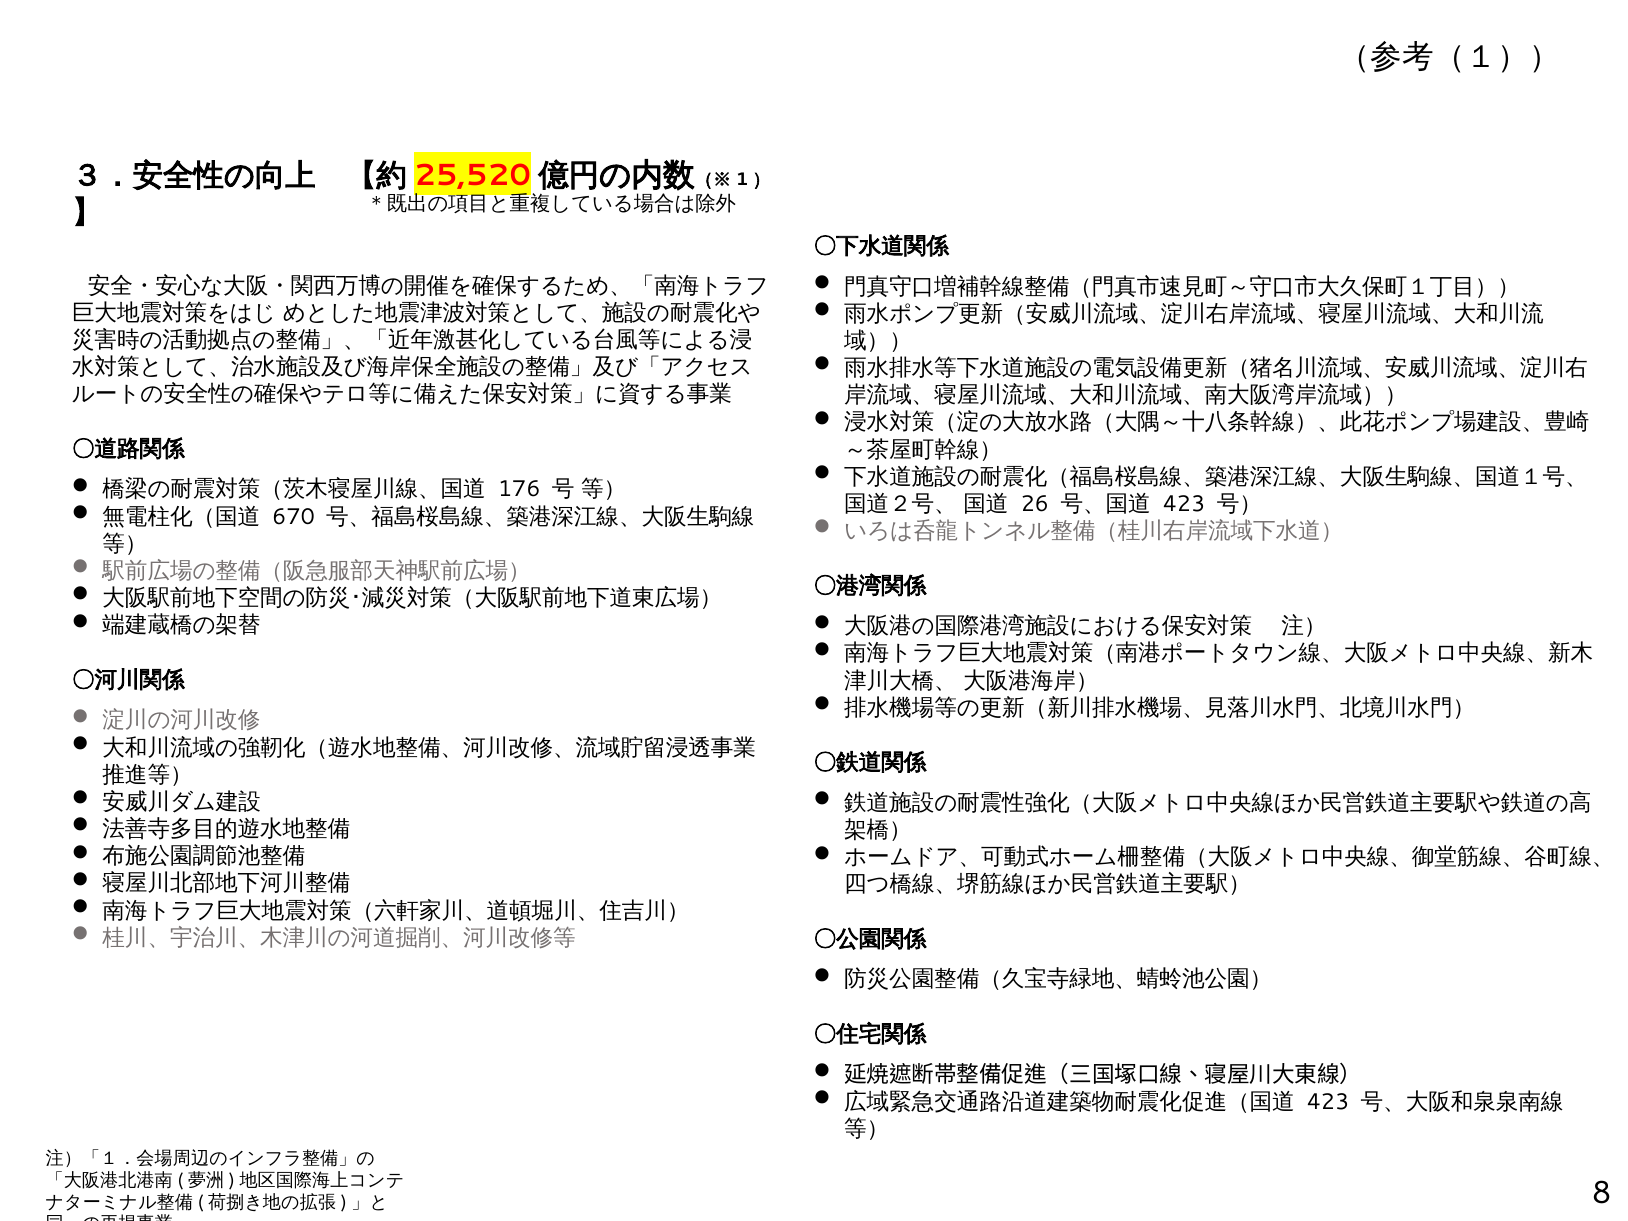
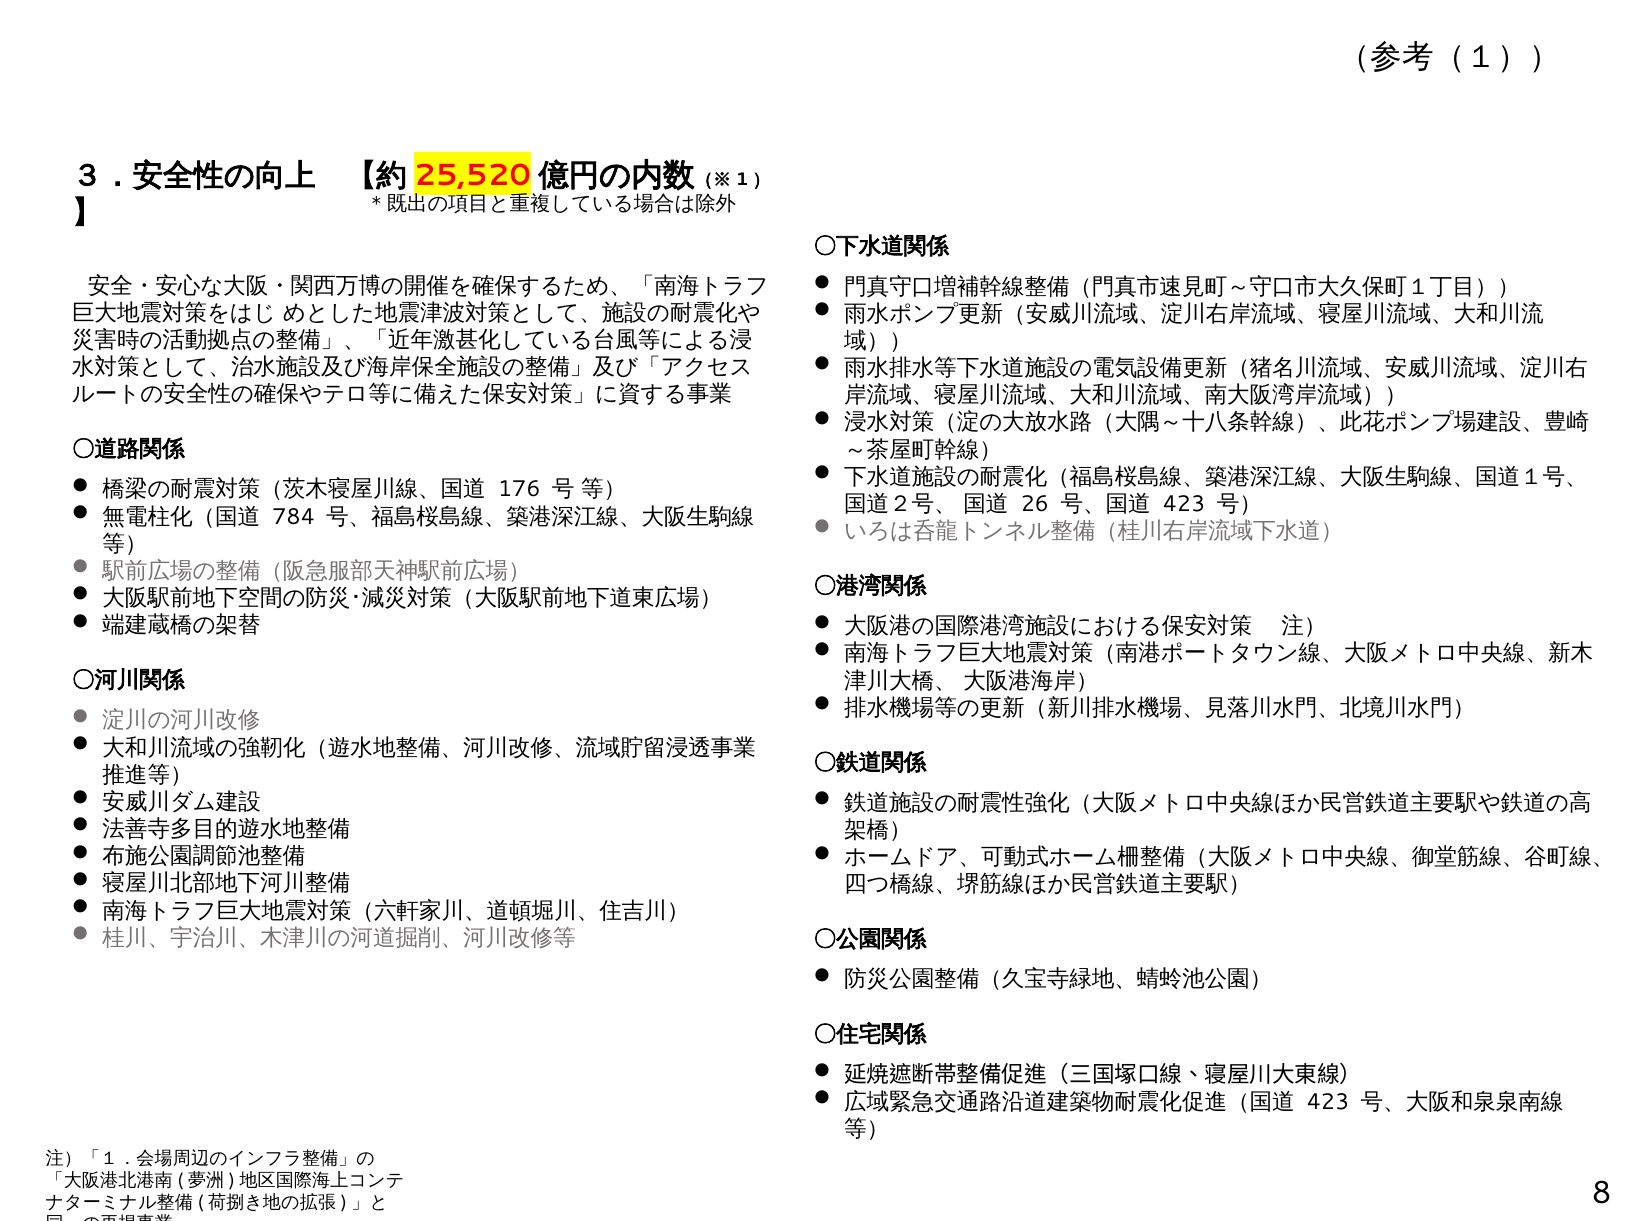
670: 670 -> 784
